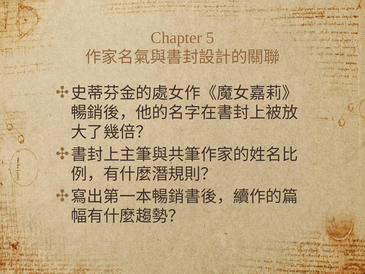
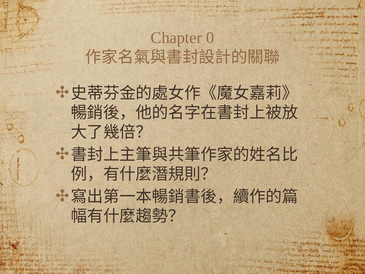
5: 5 -> 0
